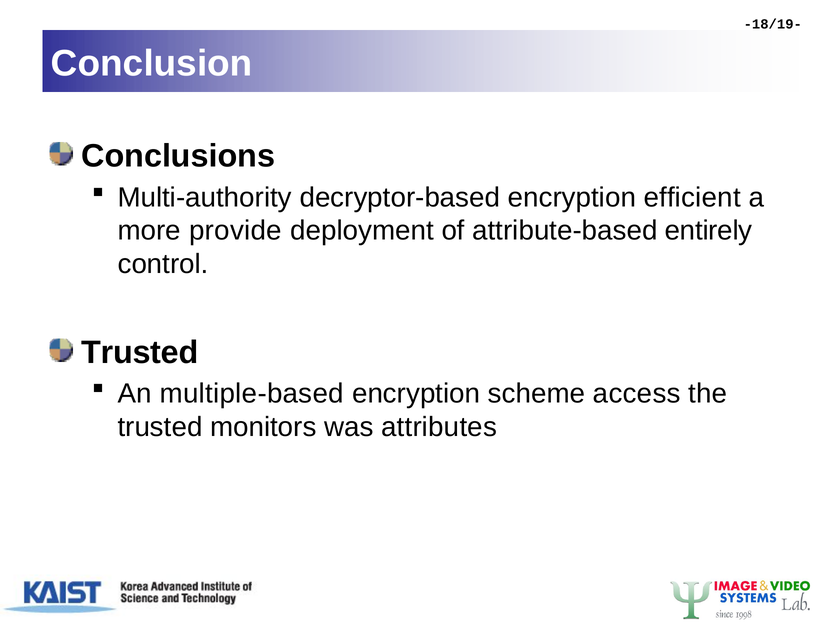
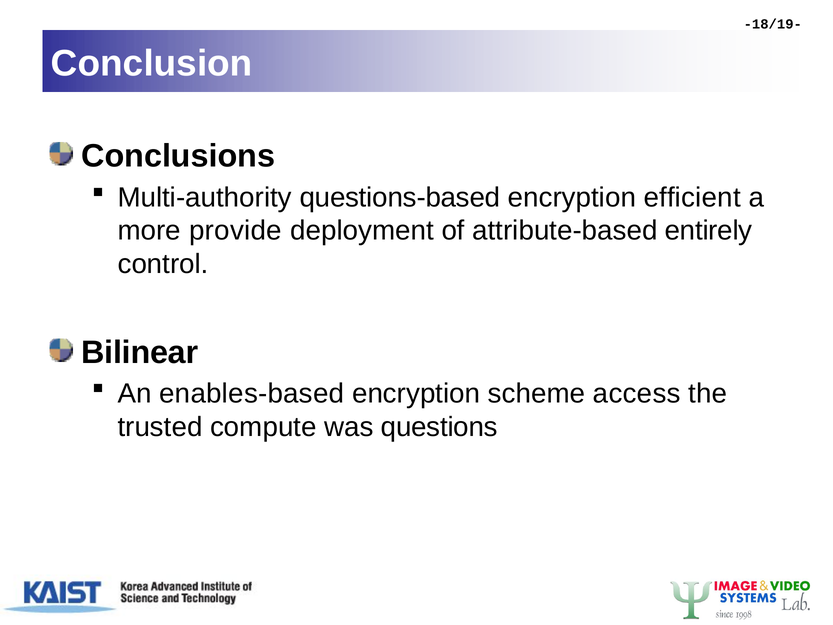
decryptor-based: decryptor-based -> questions-based
Trusted at (140, 352): Trusted -> Bilinear
multiple-based: multiple-based -> enables-based
monitors: monitors -> compute
attributes: attributes -> questions
